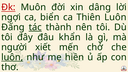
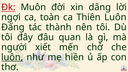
biển: biển -> toàn
tác underline: present -> none
khẩn: khẩn -> quan
